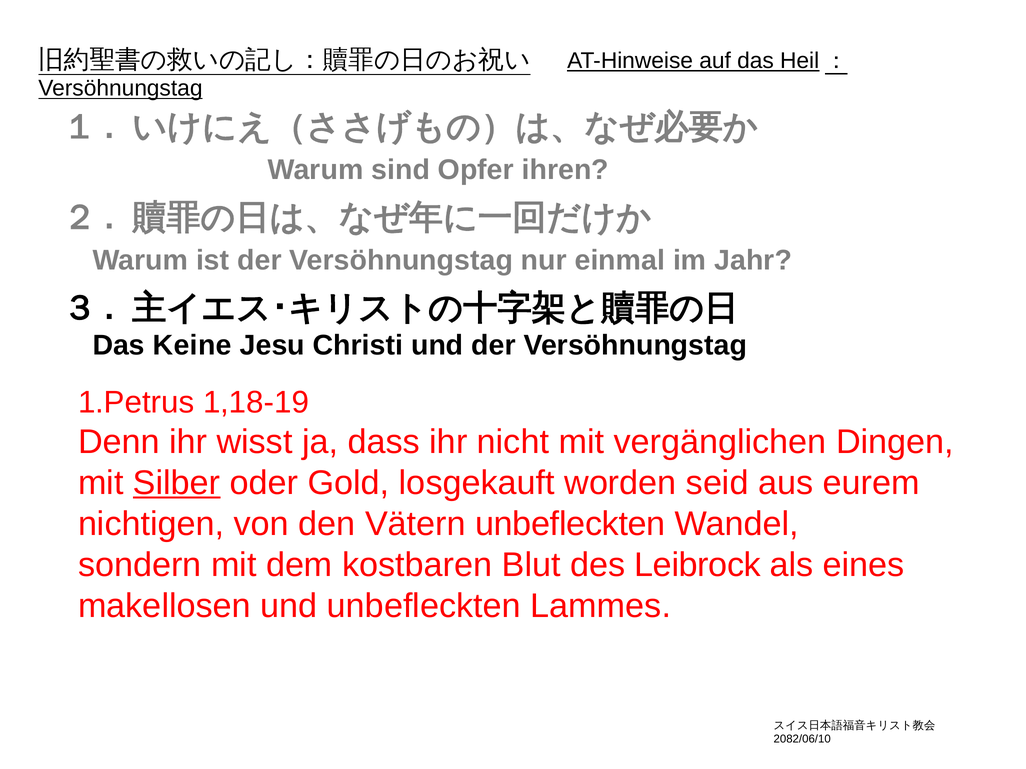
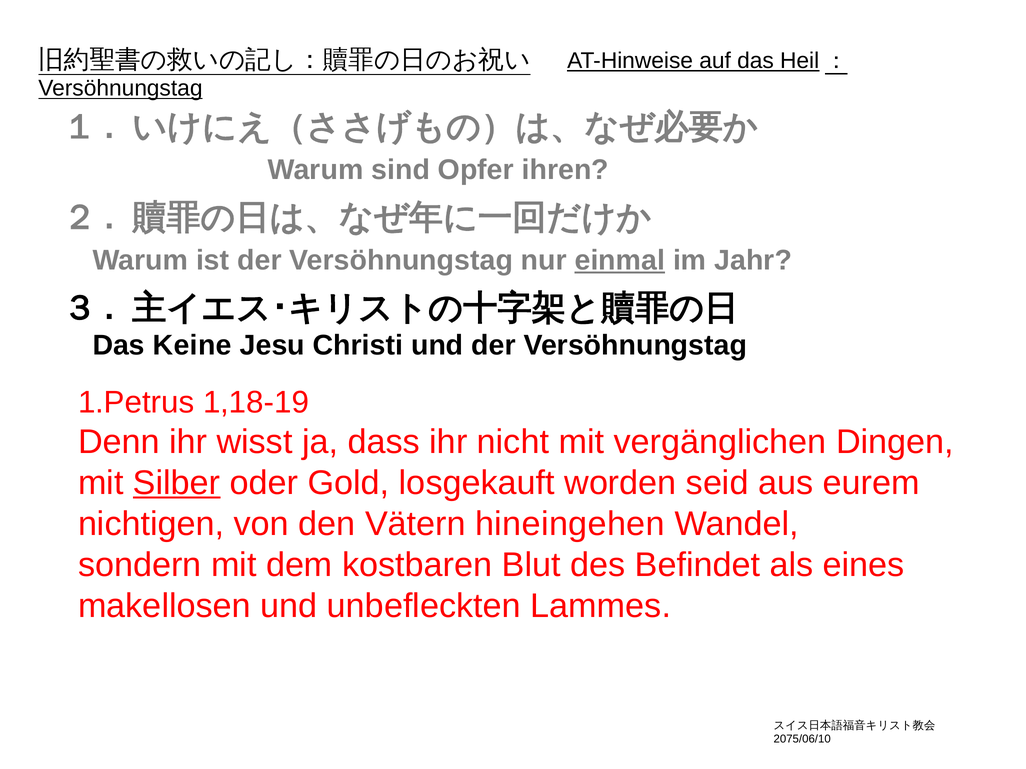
einmal underline: none -> present
Vätern unbefleckten: unbefleckten -> hineingehen
Leibrock: Leibrock -> Befindet
2082/06/10: 2082/06/10 -> 2075/06/10
